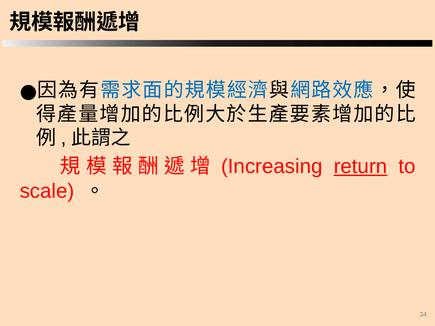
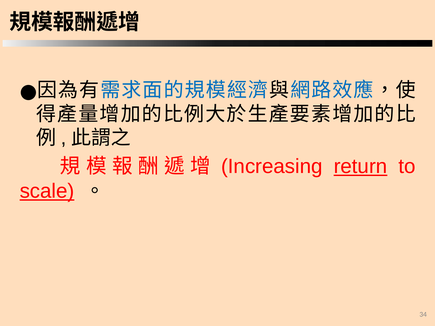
scale underline: none -> present
